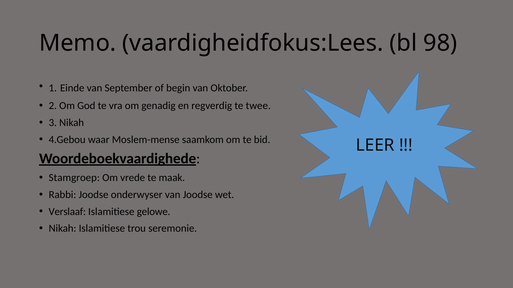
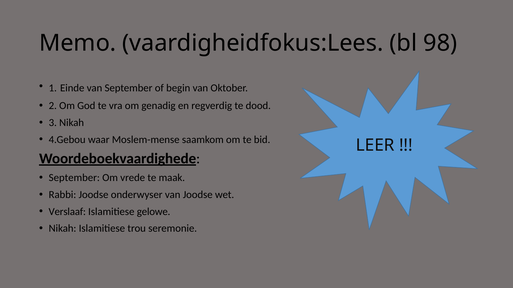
twee: twee -> dood
Stamgroep at (74, 178): Stamgroep -> September
